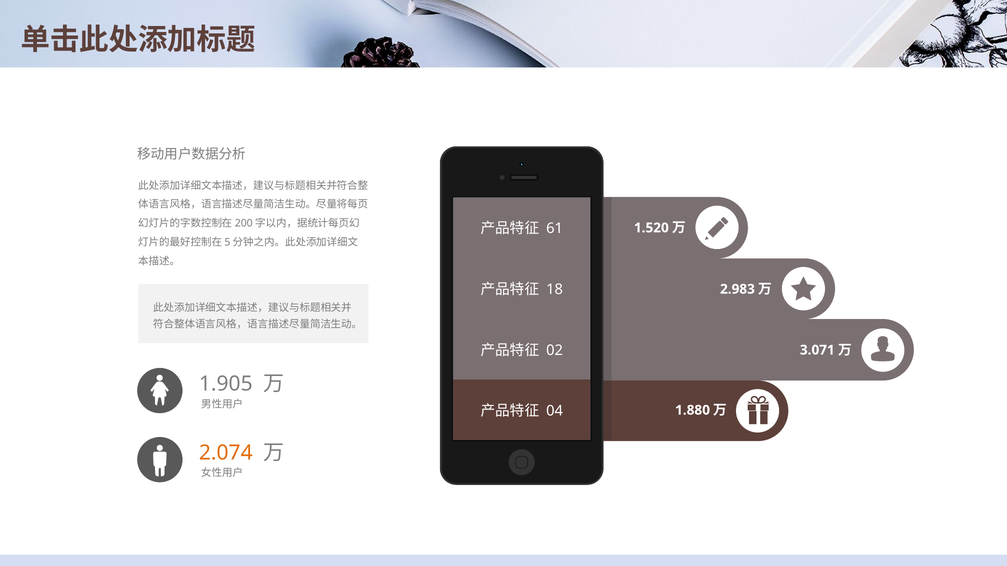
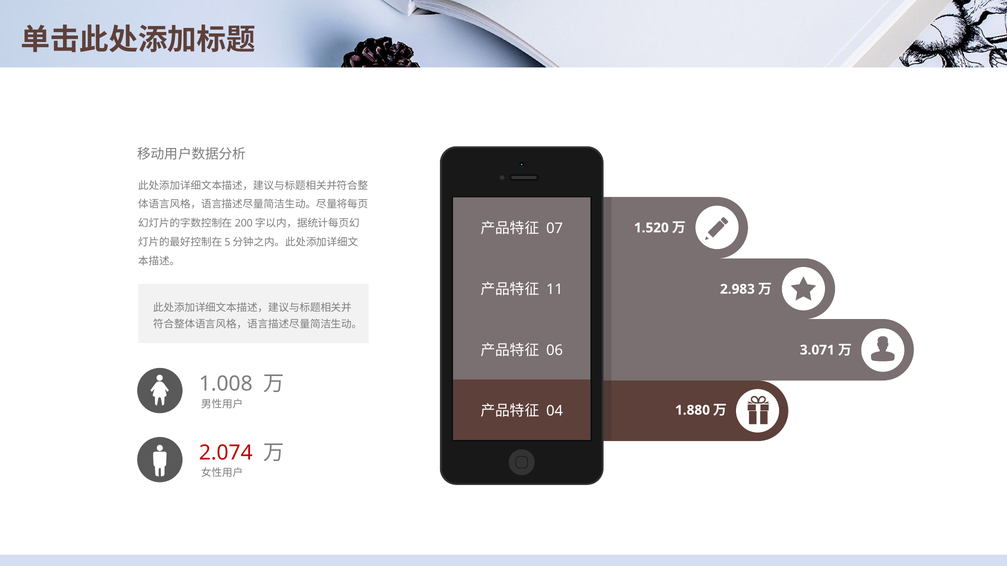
61: 61 -> 07
18: 18 -> 11
02: 02 -> 06
1.905: 1.905 -> 1.008
2.074 colour: orange -> red
